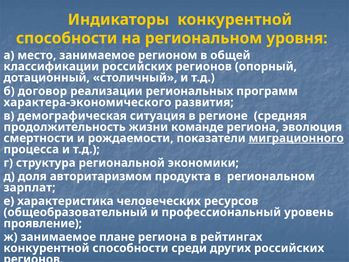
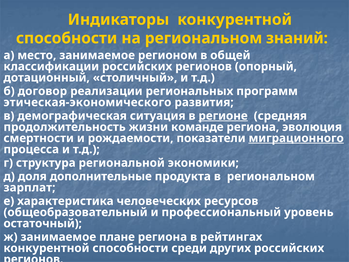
уровня: уровня -> знаний
характера-экономического: характера-экономического -> этическая-экономического
регионе underline: none -> present
авторитаризмом: авторитаризмом -> дополнительные
проявление: проявление -> остаточный
